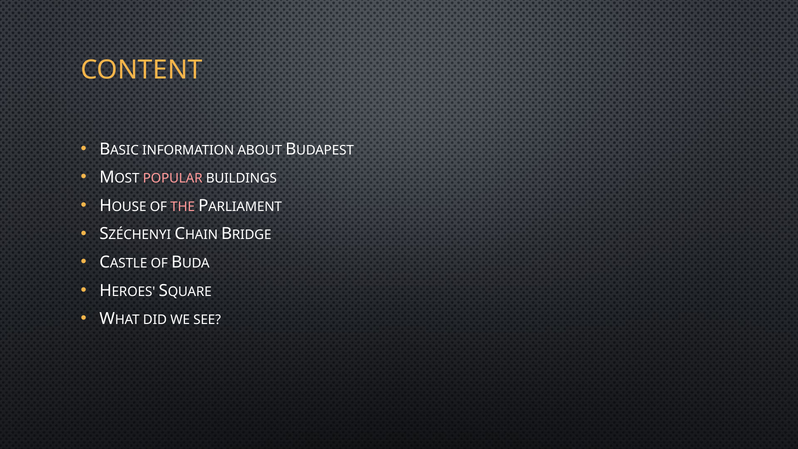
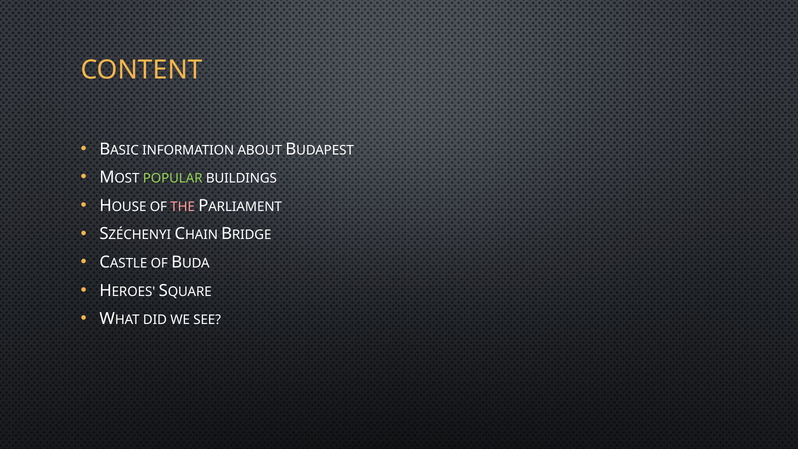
POPULAR colour: pink -> light green
